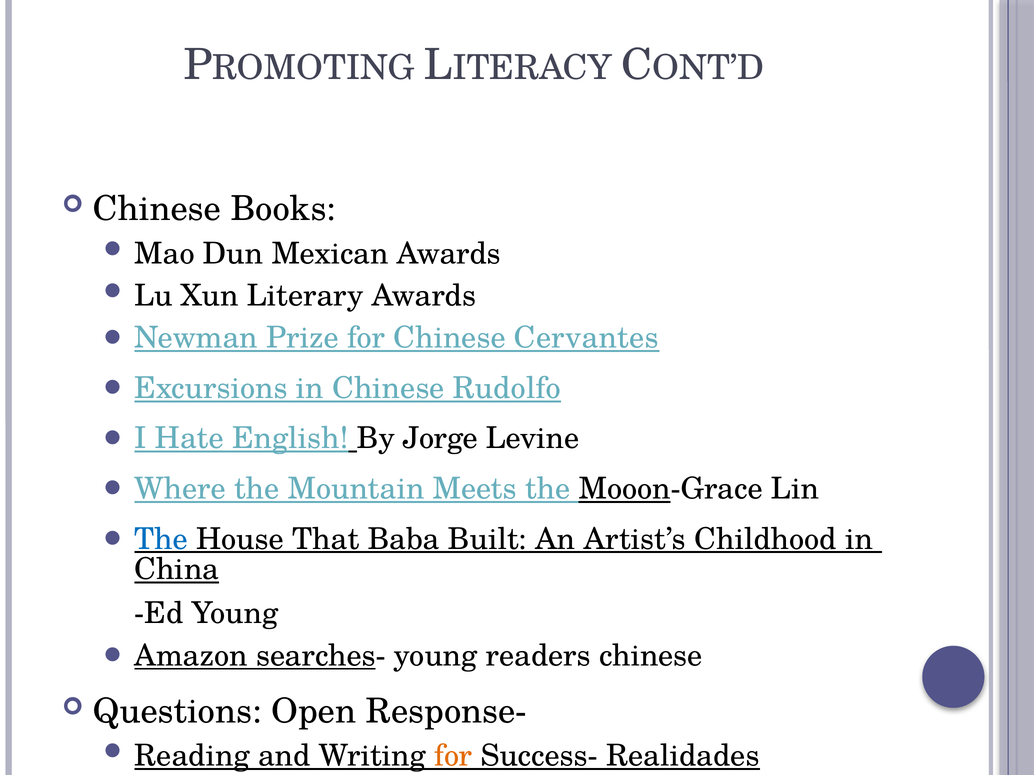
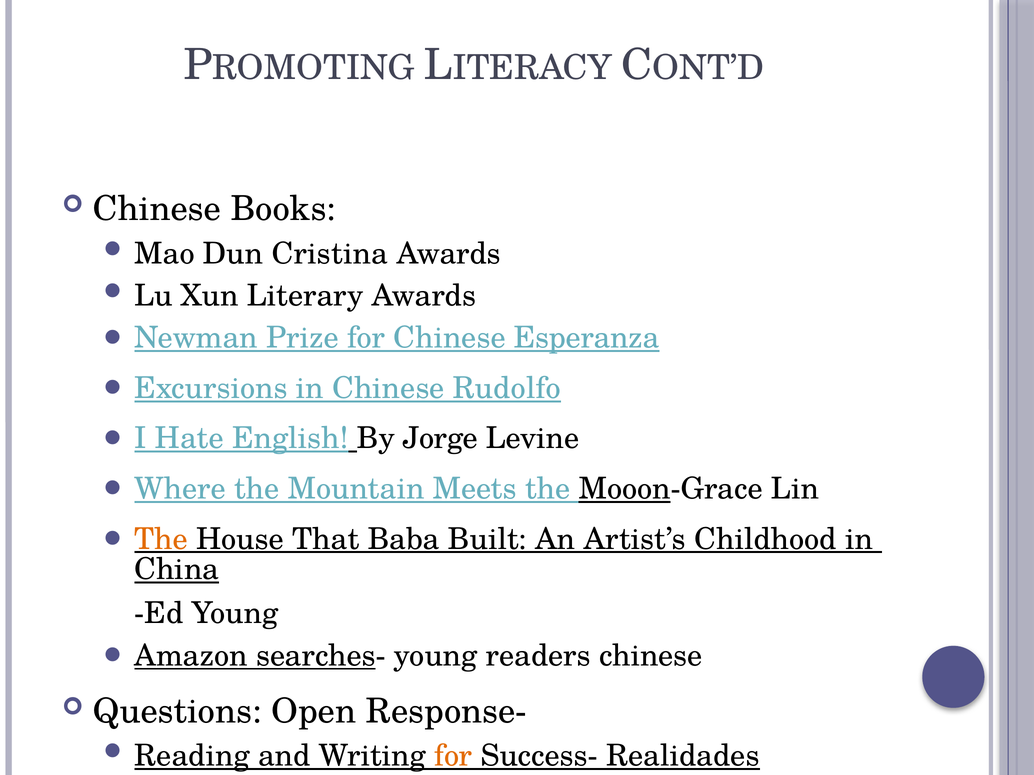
Mexican: Mexican -> Cristina
Cervantes: Cervantes -> Esperanza
The at (161, 539) colour: blue -> orange
